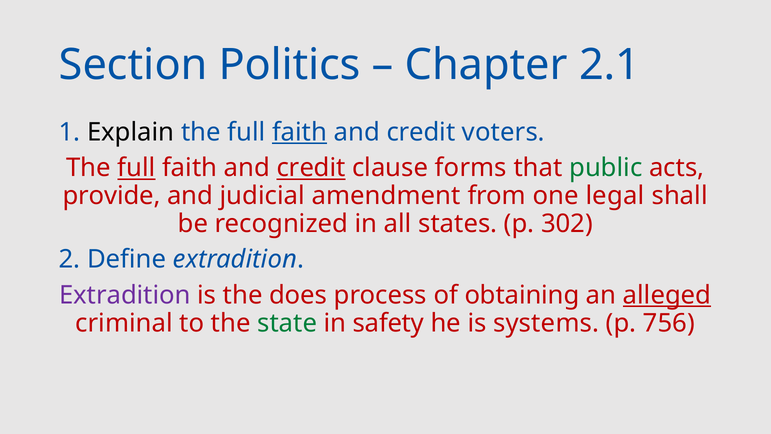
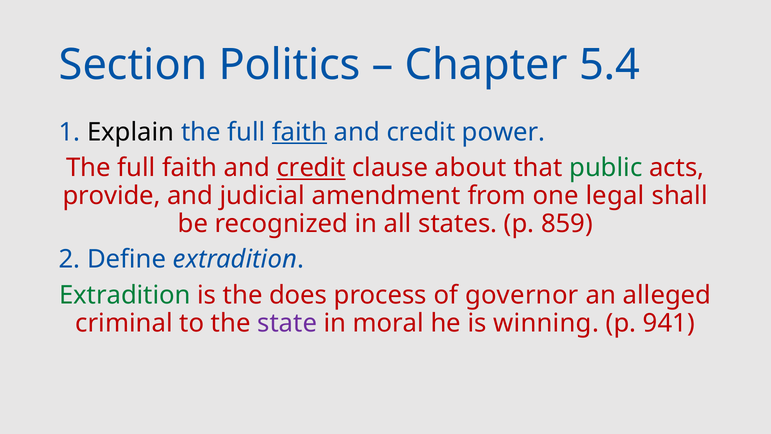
2.1: 2.1 -> 5.4
voters: voters -> power
full at (136, 168) underline: present -> none
forms: forms -> about
302: 302 -> 859
Extradition at (125, 295) colour: purple -> green
obtaining: obtaining -> governor
alleged underline: present -> none
state colour: green -> purple
safety: safety -> moral
systems: systems -> winning
756: 756 -> 941
